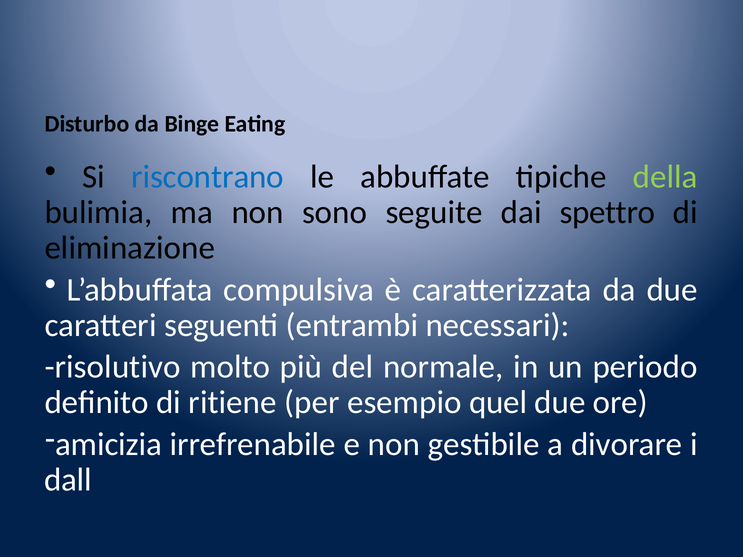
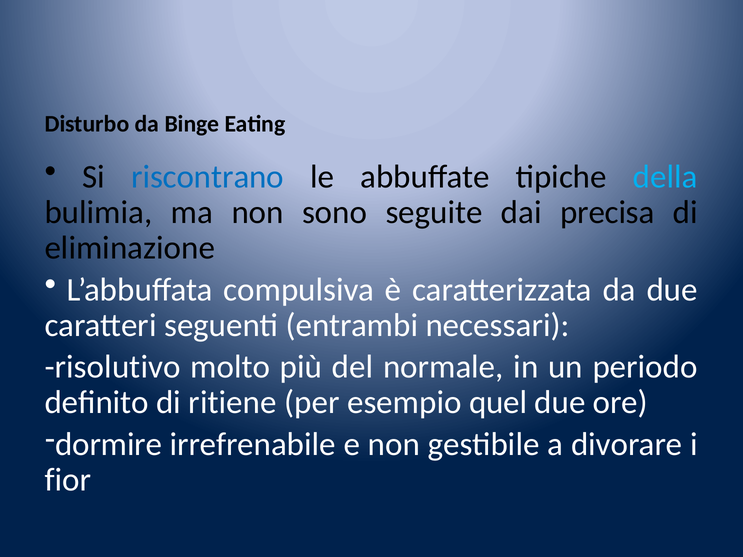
della colour: light green -> light blue
spettro: spettro -> precisa
amicizia: amicizia -> dormire
dall: dall -> fior
